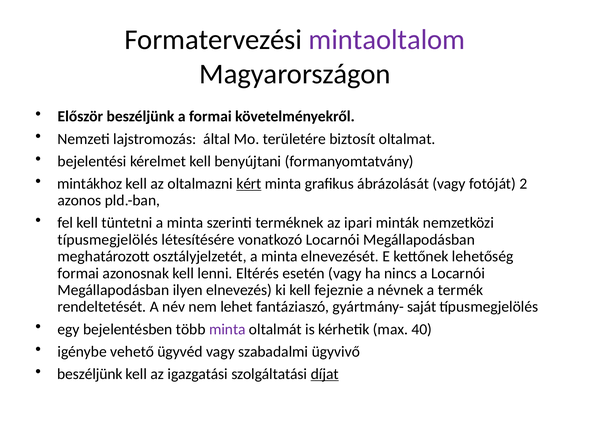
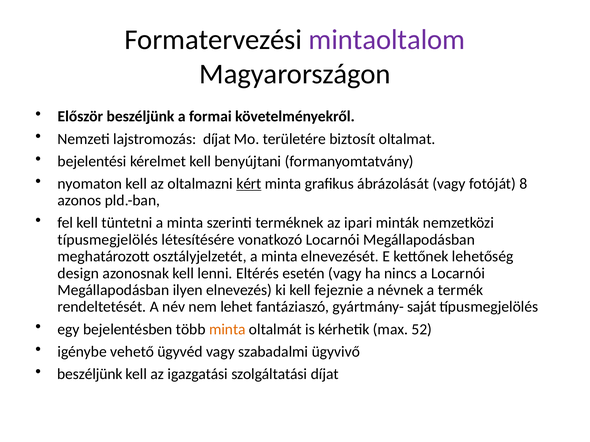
lajstromozás által: által -> díjat
mintákhoz: mintákhoz -> nyomaton
2: 2 -> 8
formai at (78, 274): formai -> design
minta at (227, 330) colour: purple -> orange
40: 40 -> 52
díjat at (325, 374) underline: present -> none
